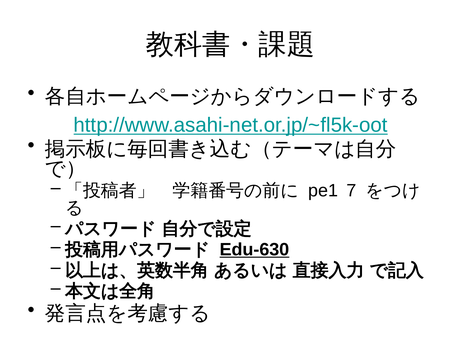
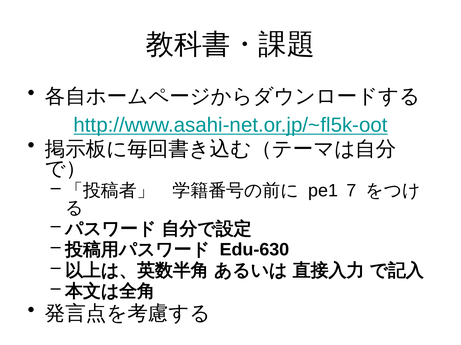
Edu-630 underline: present -> none
